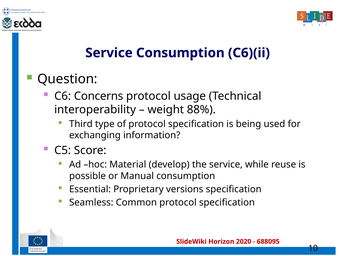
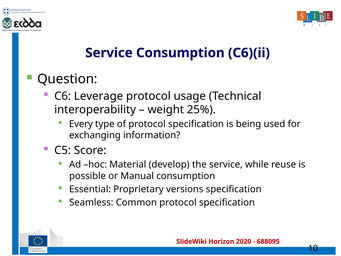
Concerns: Concerns -> Leverage
88%: 88% -> 25%
Third: Third -> Every
